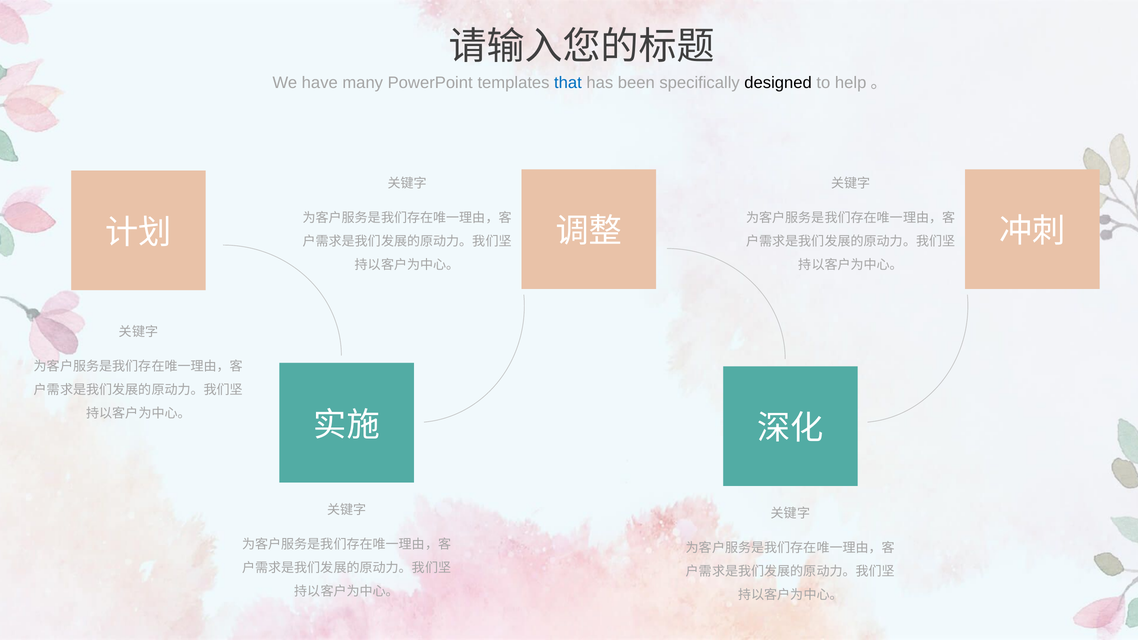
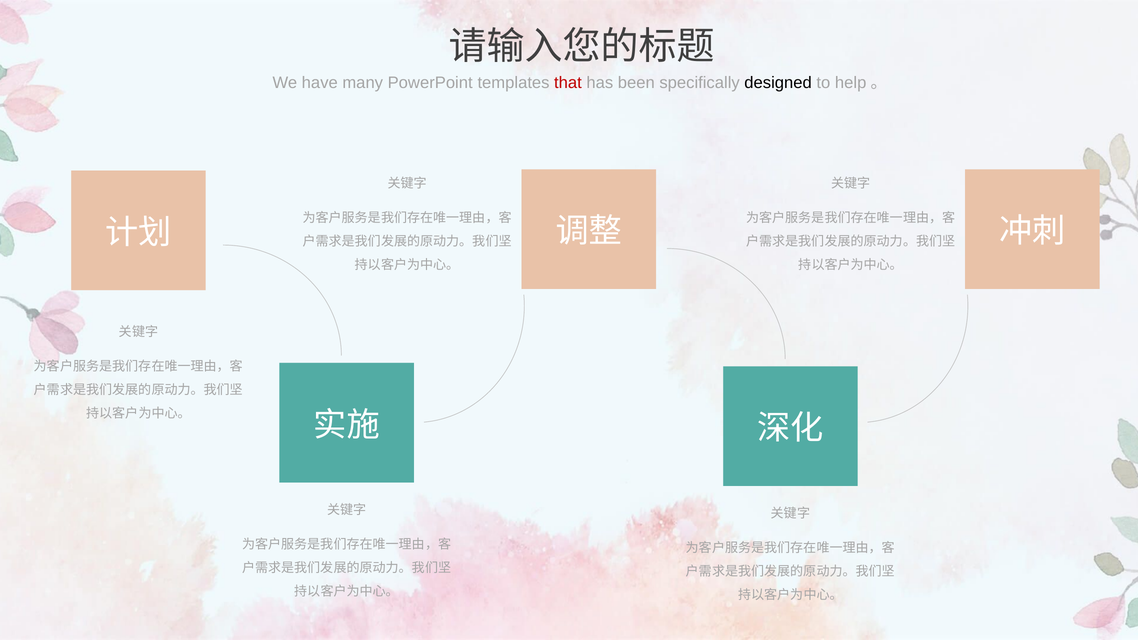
that colour: blue -> red
